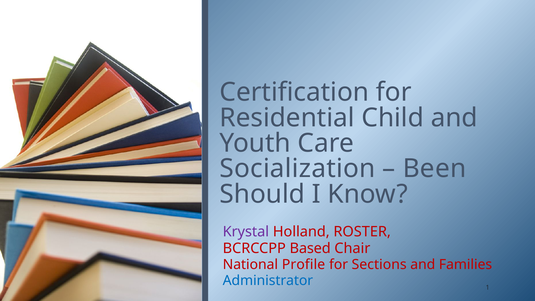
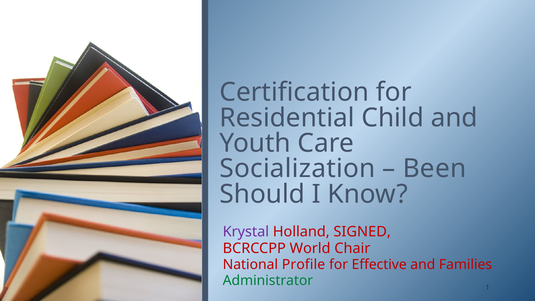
ROSTER: ROSTER -> SIGNED
Based: Based -> World
Sections: Sections -> Effective
Administrator colour: blue -> green
